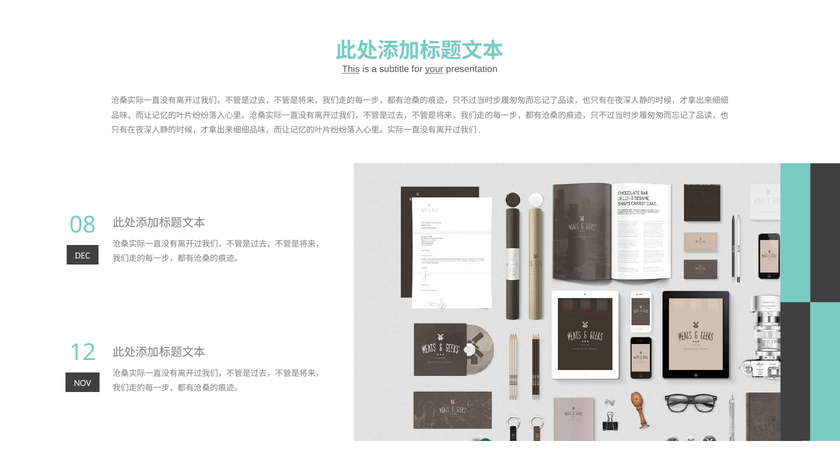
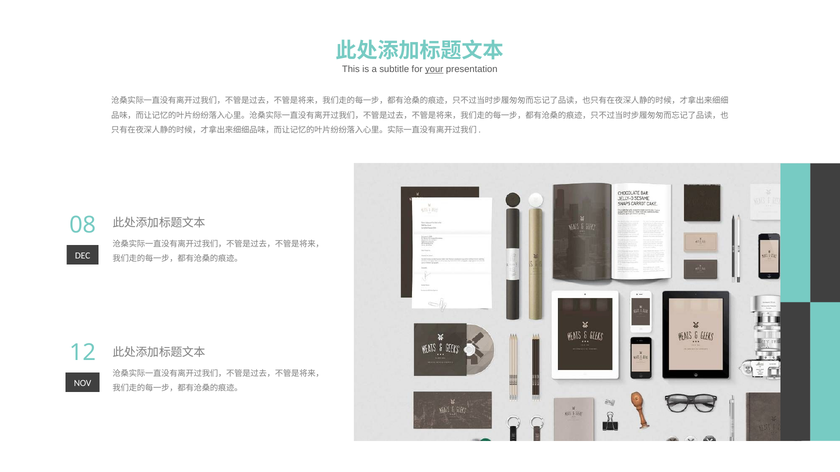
This underline: present -> none
